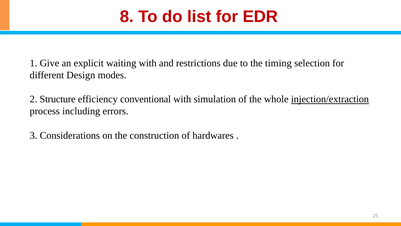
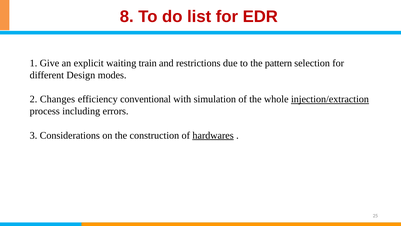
waiting with: with -> train
timing: timing -> pattern
Structure: Structure -> Changes
hardwares underline: none -> present
